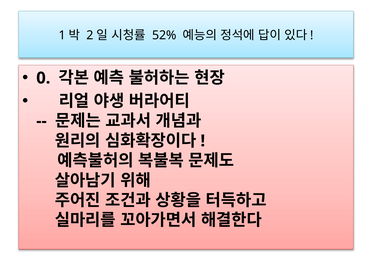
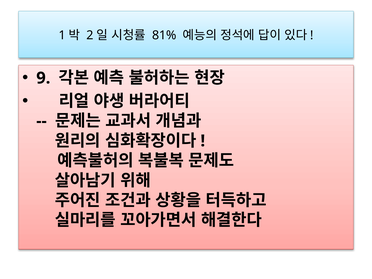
52%: 52% -> 81%
0: 0 -> 9
